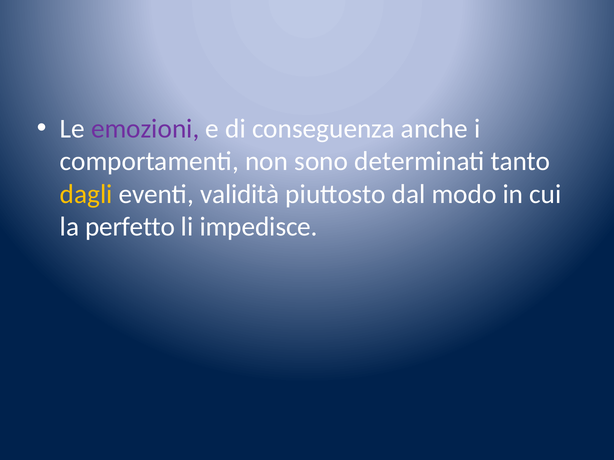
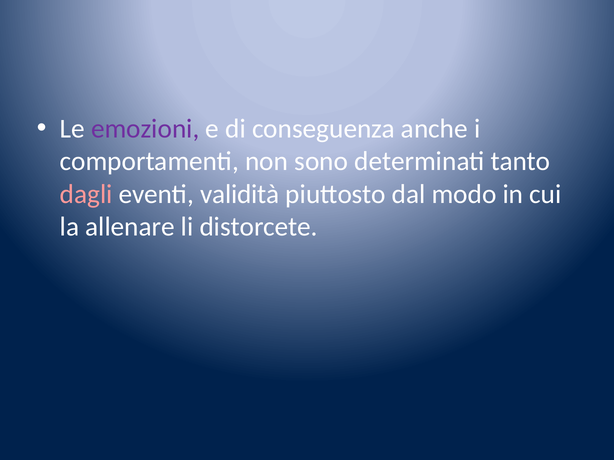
dagli colour: yellow -> pink
perfetto: perfetto -> allenare
impedisce: impedisce -> distorcete
